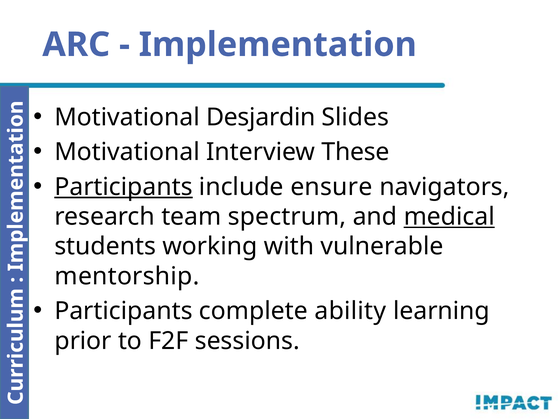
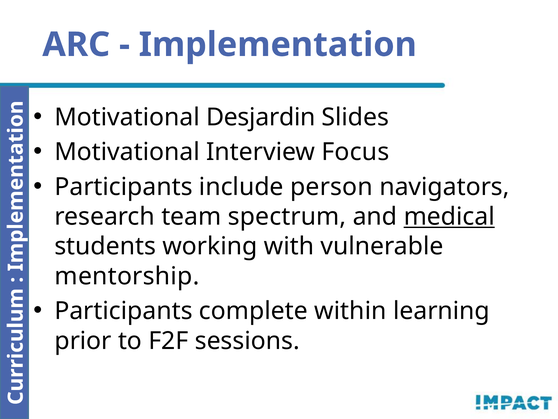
These: These -> Focus
Participants at (123, 187) underline: present -> none
ensure: ensure -> person
ability: ability -> within
